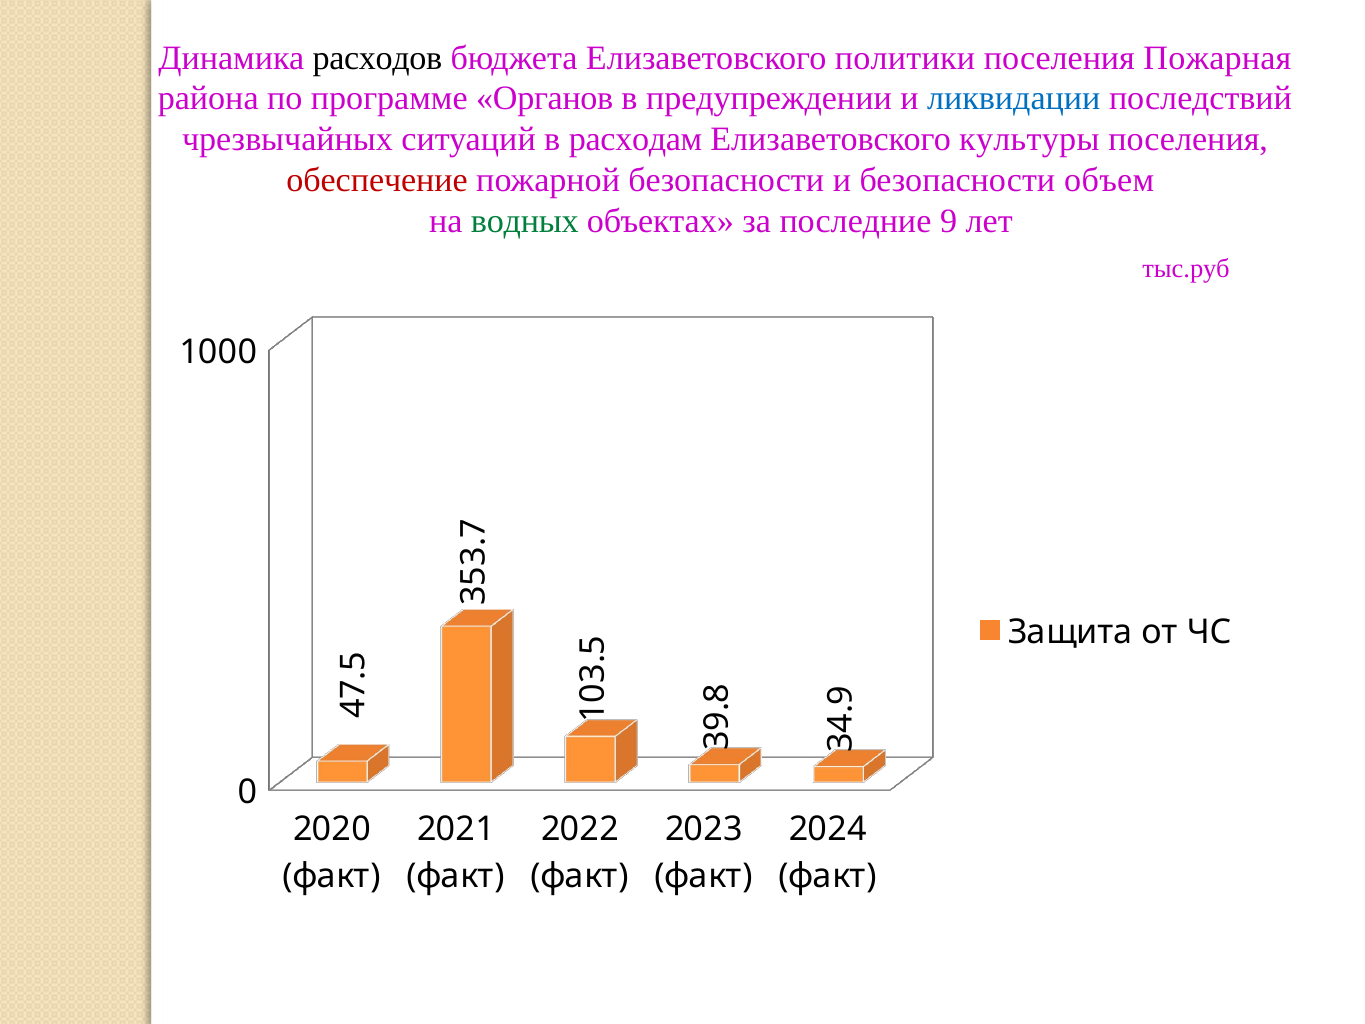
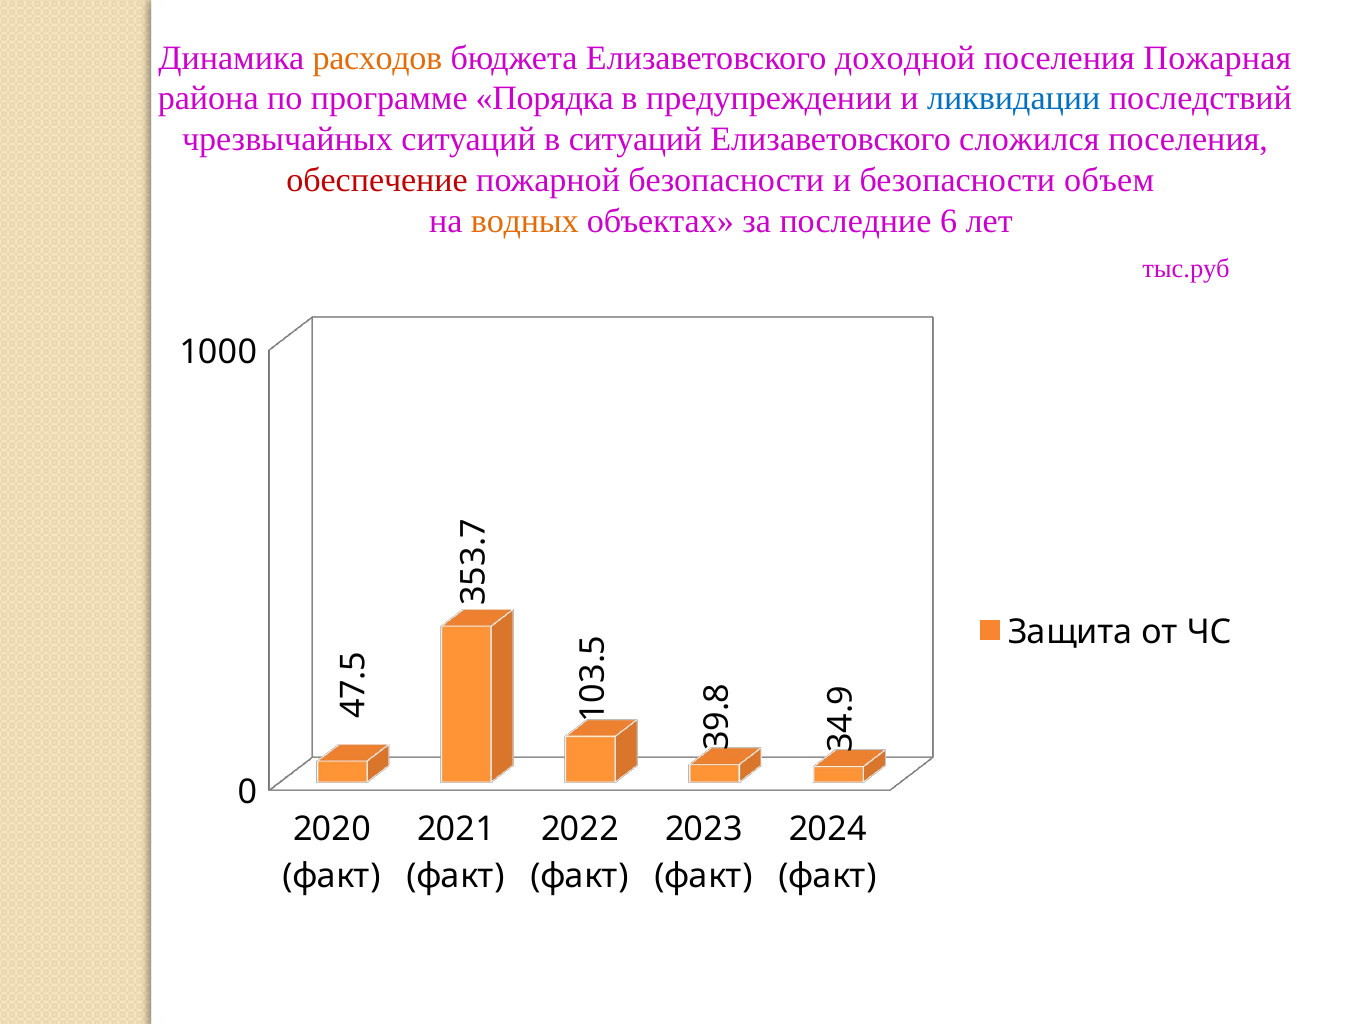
расходов colour: black -> orange
политики: политики -> доходной
Органов: Органов -> Порядка
в расходам: расходам -> ситуаций
культуры: культуры -> сложился
водных colour: green -> orange
последние 9: 9 -> 6
